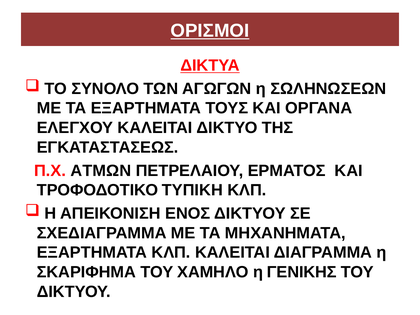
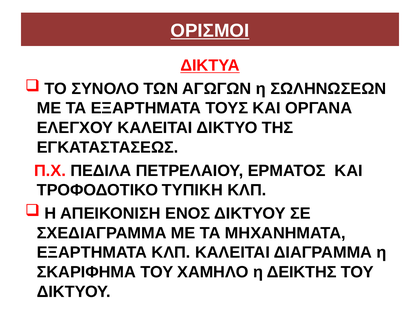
ΑΤΜΩΝ: ΑΤΜΩΝ -> ΠΕΔΙΛΑ
ΓΕΝΙΚΗΣ: ΓΕΝΙΚΗΣ -> ΔΕΙΚΤΗΣ
